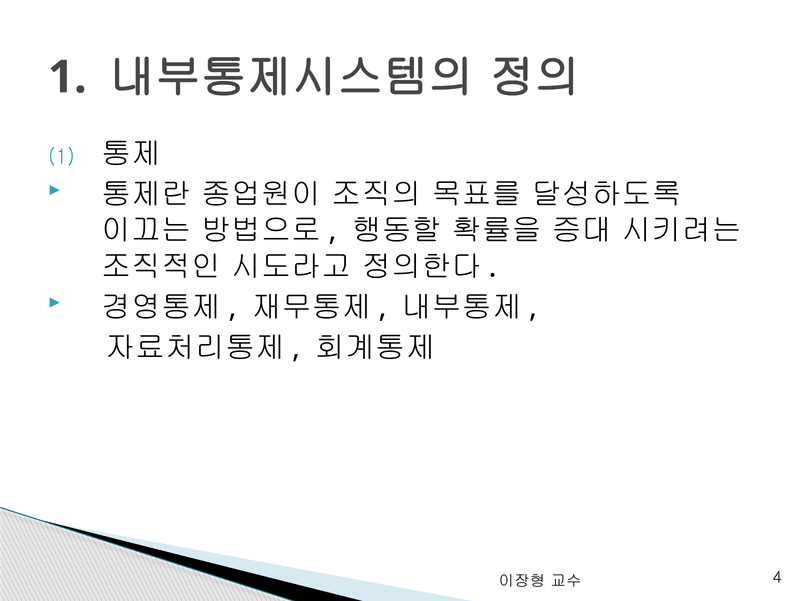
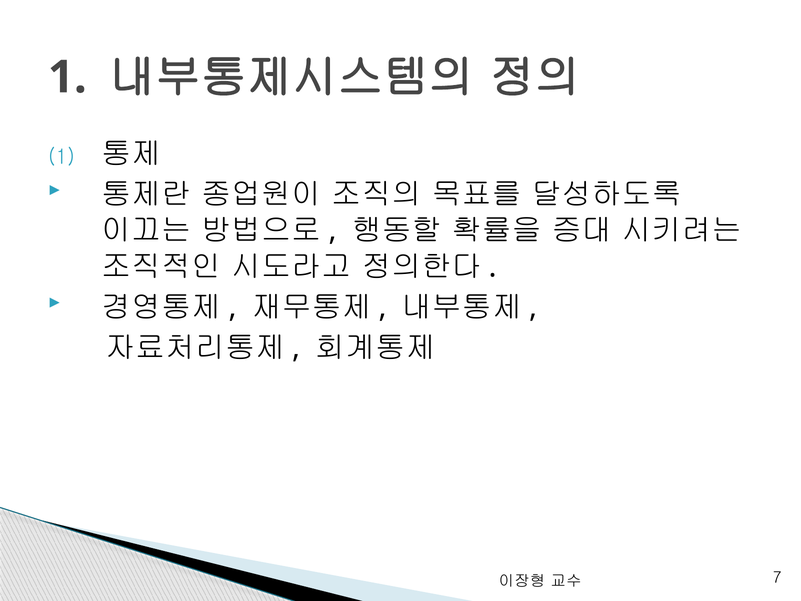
4: 4 -> 7
